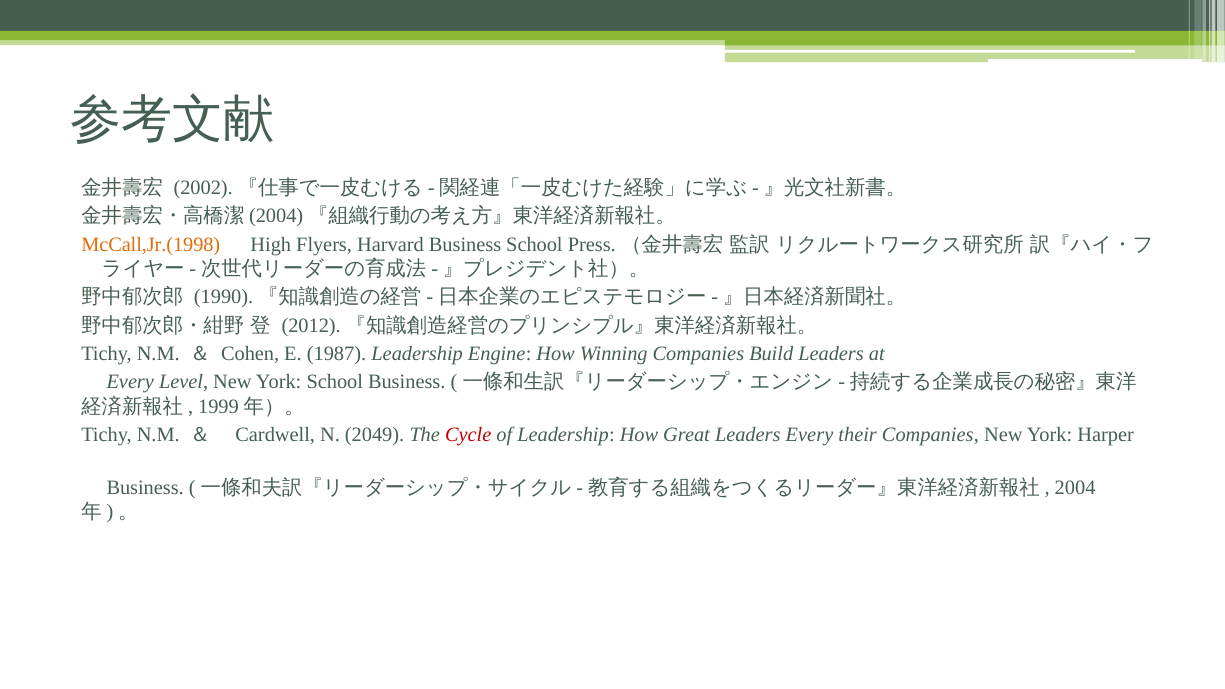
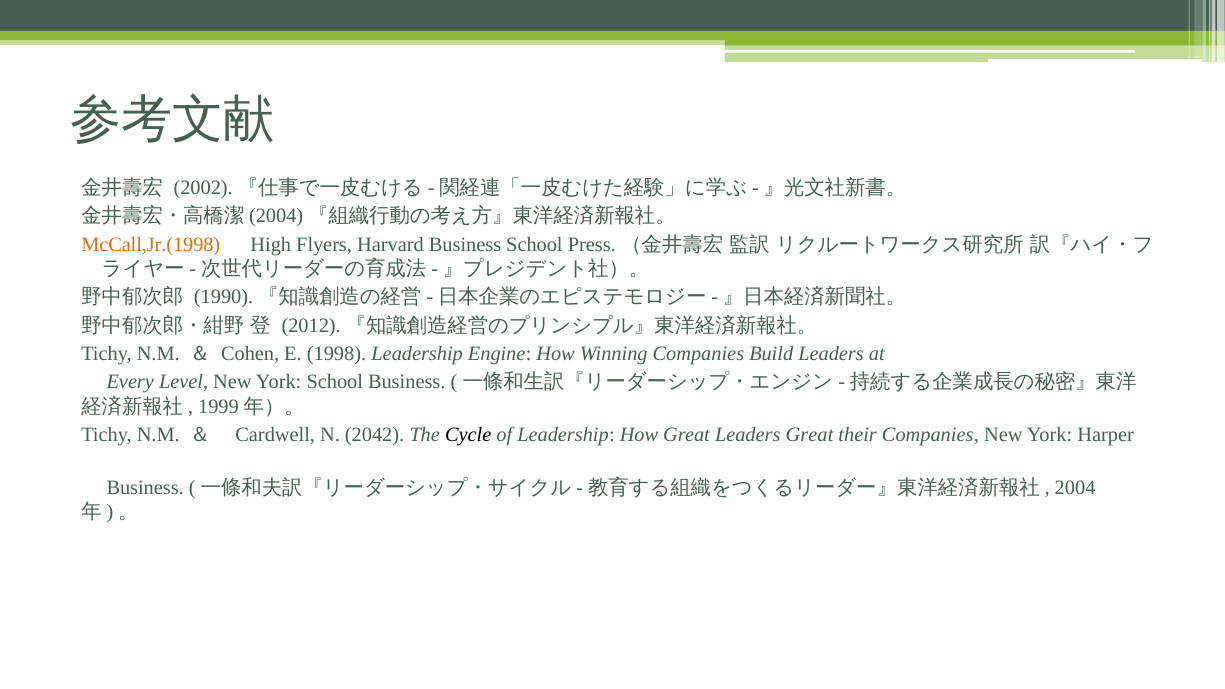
1987: 1987 -> 1998
2049: 2049 -> 2042
Cycle colour: red -> black
Leaders Every: Every -> Great
